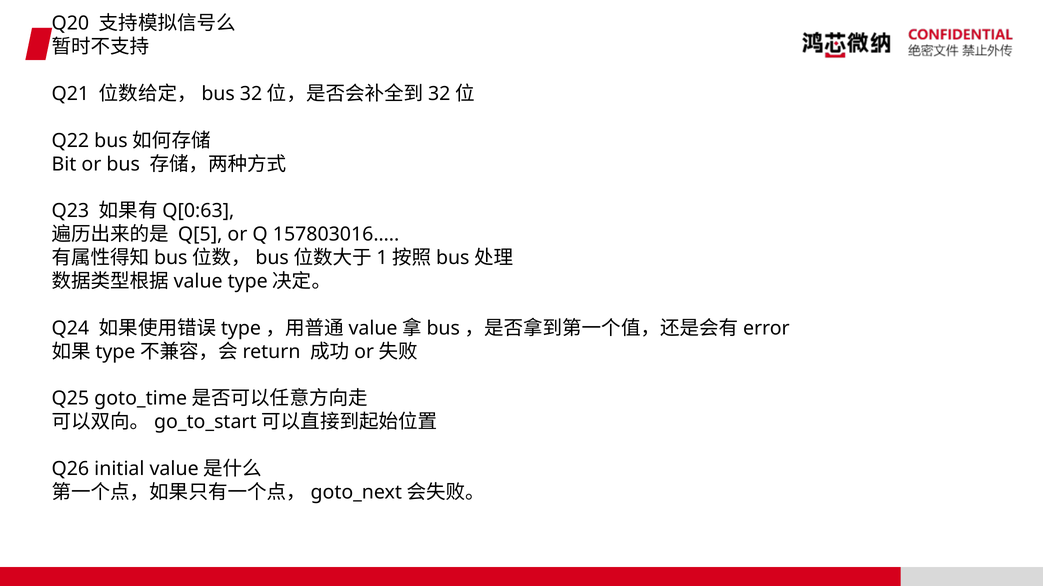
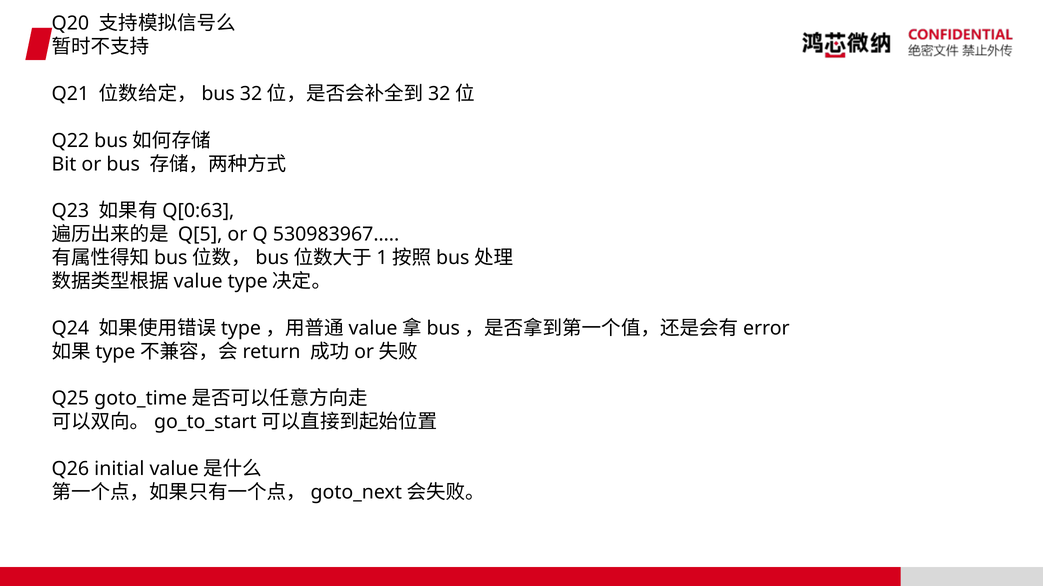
157803016…: 157803016… -> 530983967…
